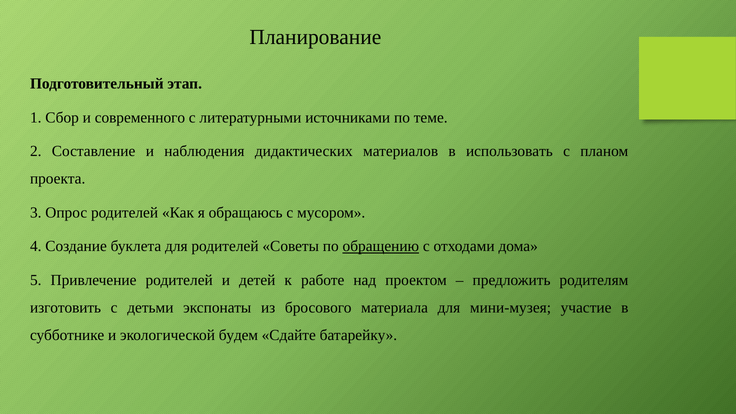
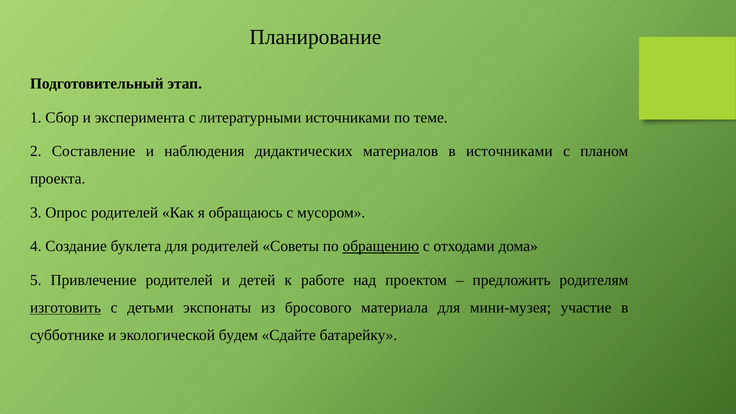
современного: современного -> эксперимента
в использовать: использовать -> источниками
изготовить underline: none -> present
